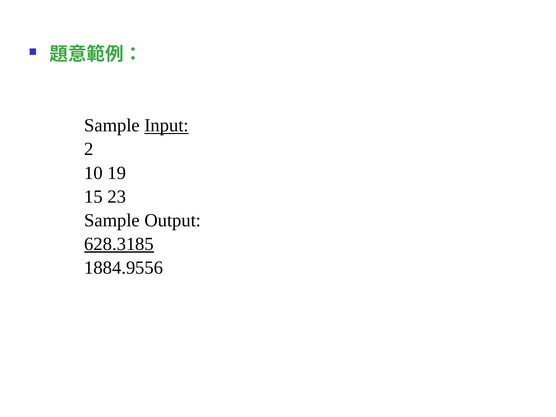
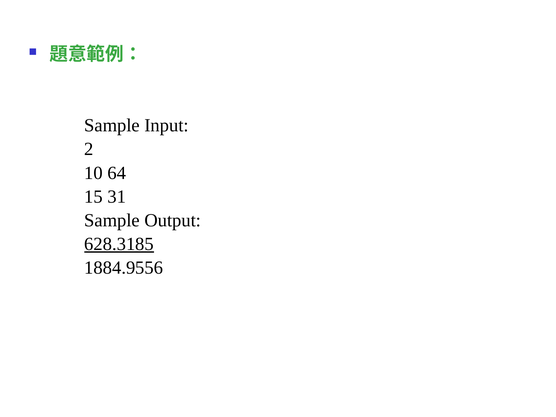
Input underline: present -> none
19: 19 -> 64
23: 23 -> 31
